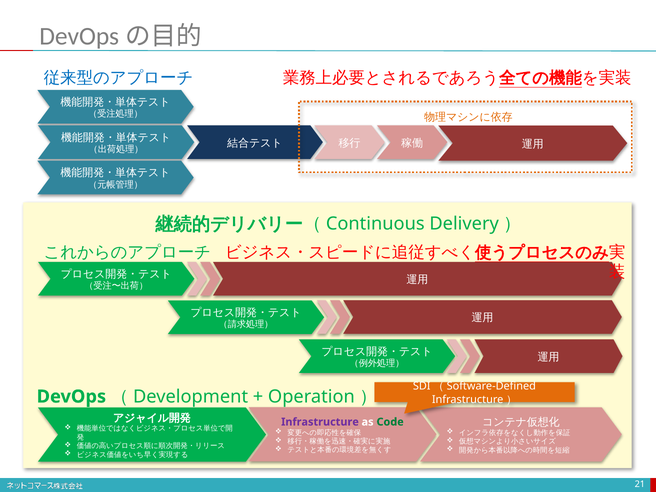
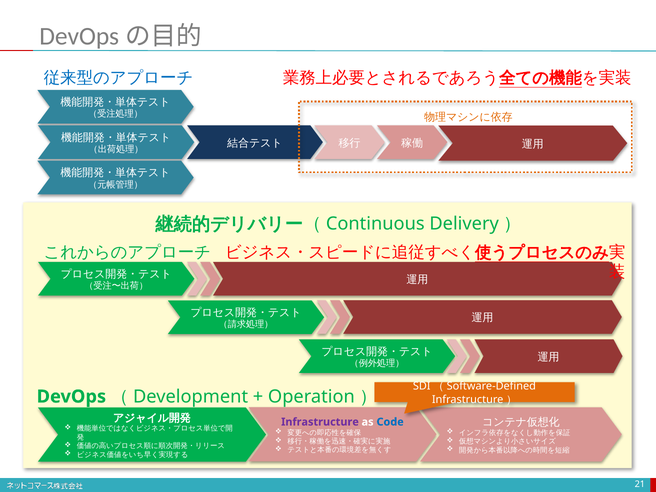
Code colour: green -> blue
